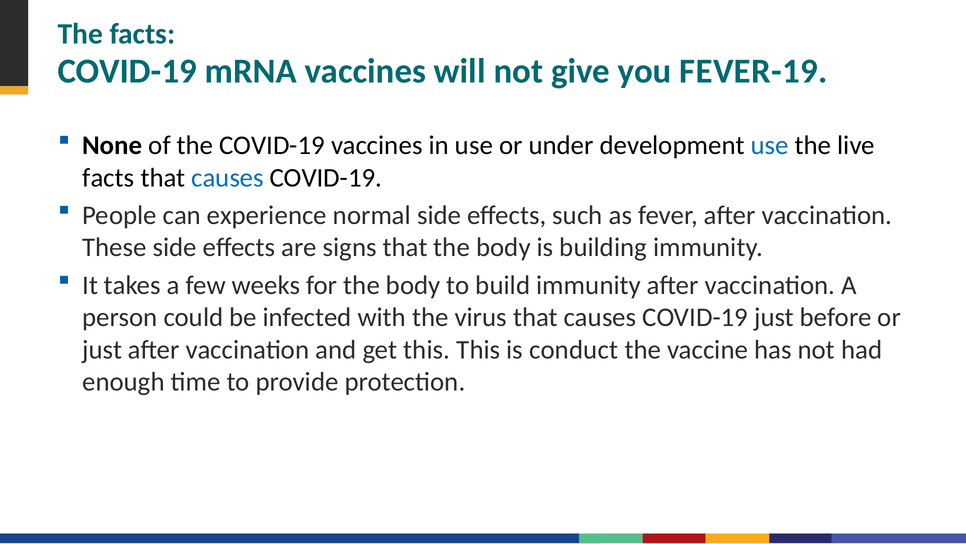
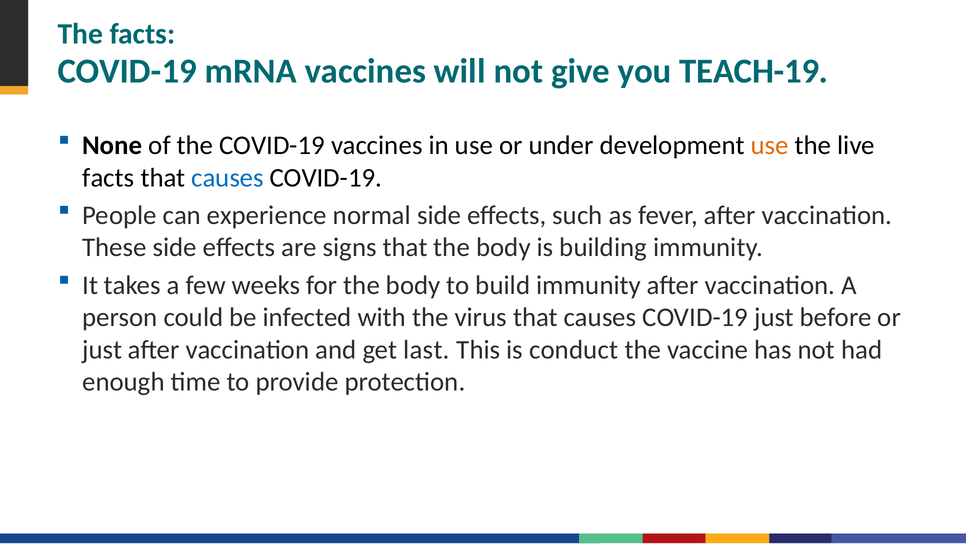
FEVER-19: FEVER-19 -> TEACH-19
use at (770, 145) colour: blue -> orange
get this: this -> last
